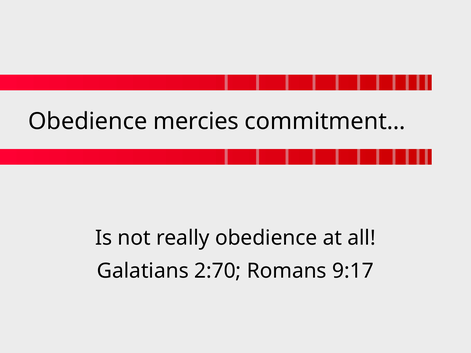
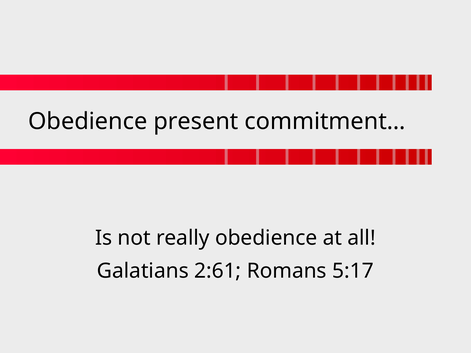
mercies: mercies -> present
2:70: 2:70 -> 2:61
9:17: 9:17 -> 5:17
